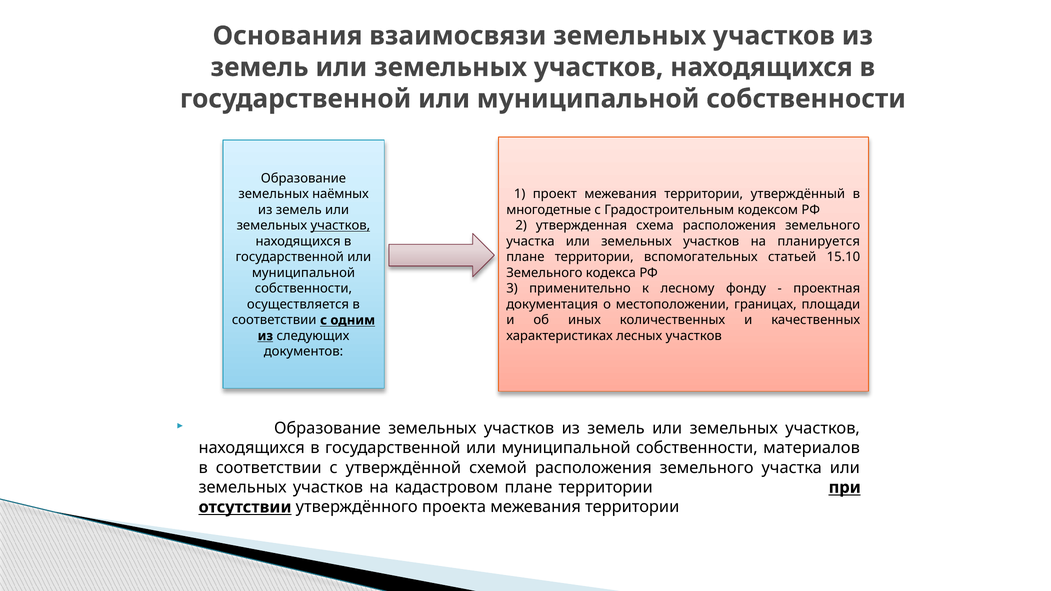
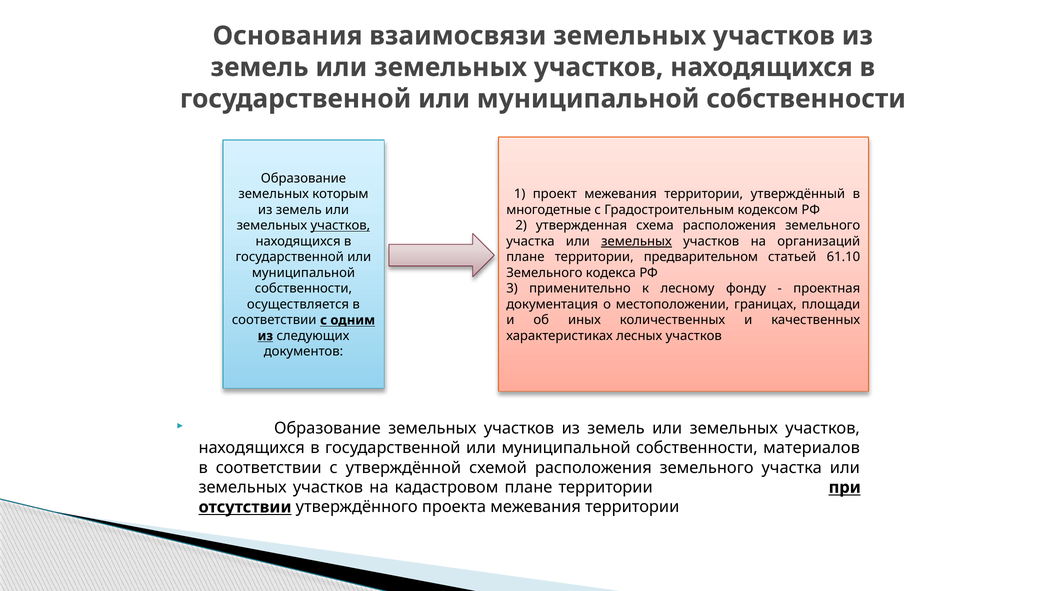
наёмных: наёмных -> которым
земельных at (636, 241) underline: none -> present
планируется: планируется -> организаций
вспомогательных: вспомогательных -> предварительном
15.10: 15.10 -> 61.10
